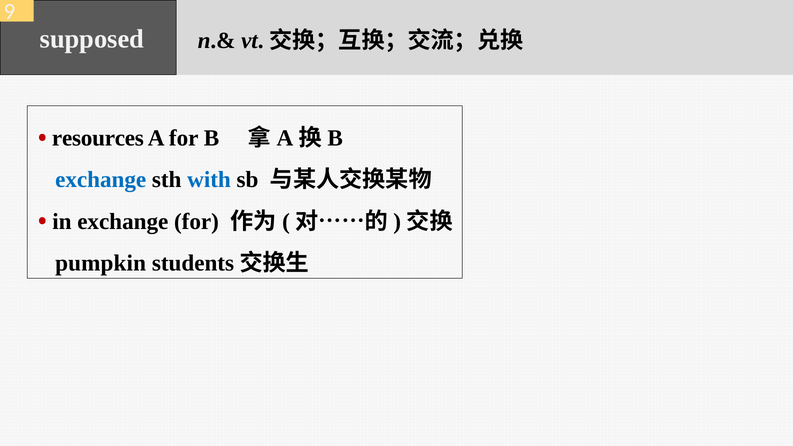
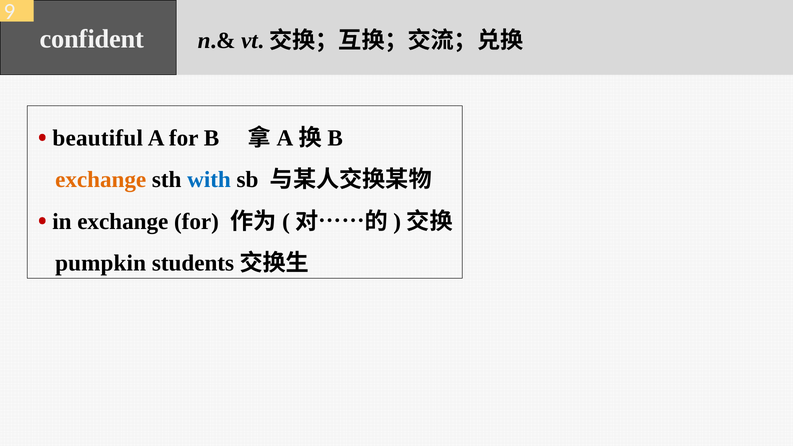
supposed: supposed -> confident
resources: resources -> beautiful
exchange at (101, 180) colour: blue -> orange
